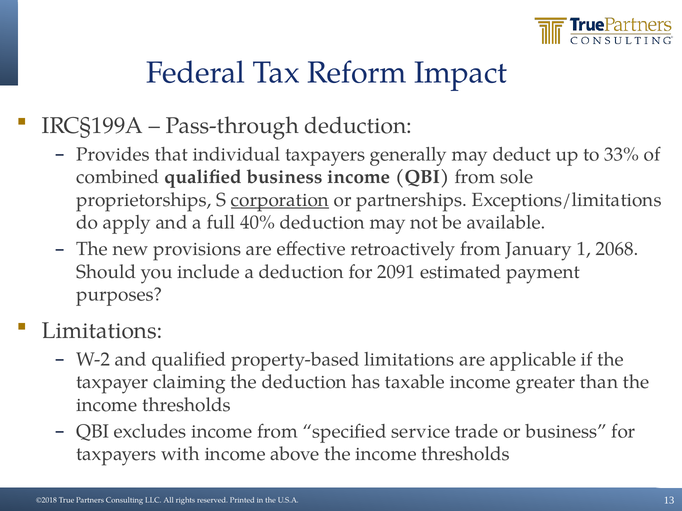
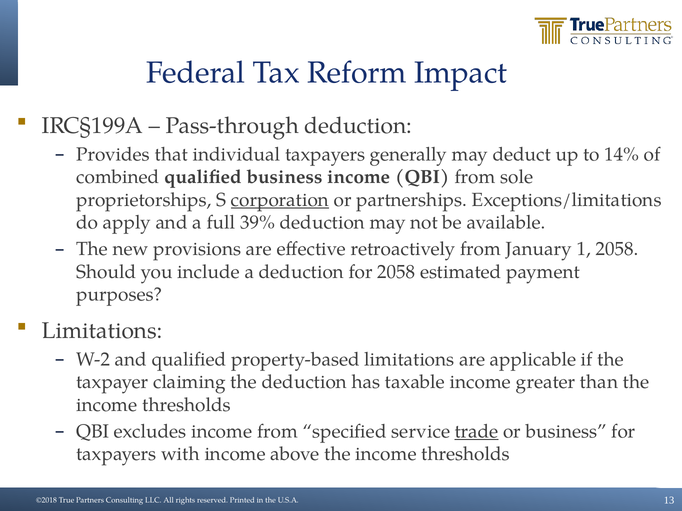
33%: 33% -> 14%
40%: 40% -> 39%
1 2068: 2068 -> 2058
for 2091: 2091 -> 2058
trade underline: none -> present
